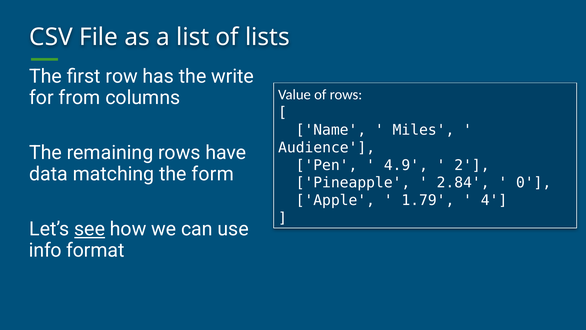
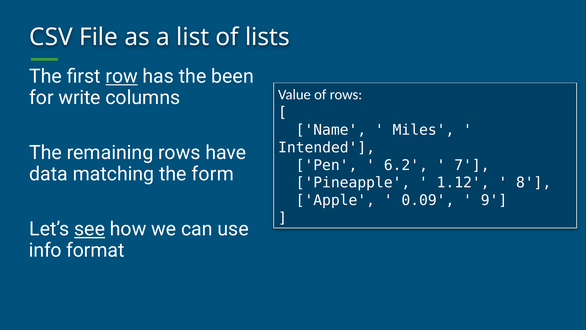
row underline: none -> present
write: write -> been
from: from -> write
Audience: Audience -> Intended
4.9: 4.9 -> 6.2
2: 2 -> 7
2.84: 2.84 -> 1.12
0: 0 -> 8
1.79: 1.79 -> 0.09
4: 4 -> 9
